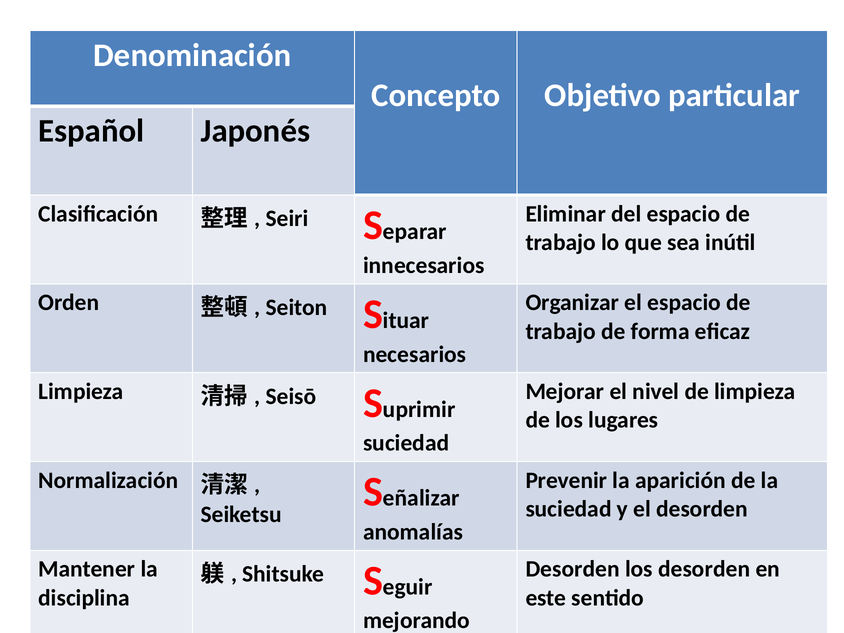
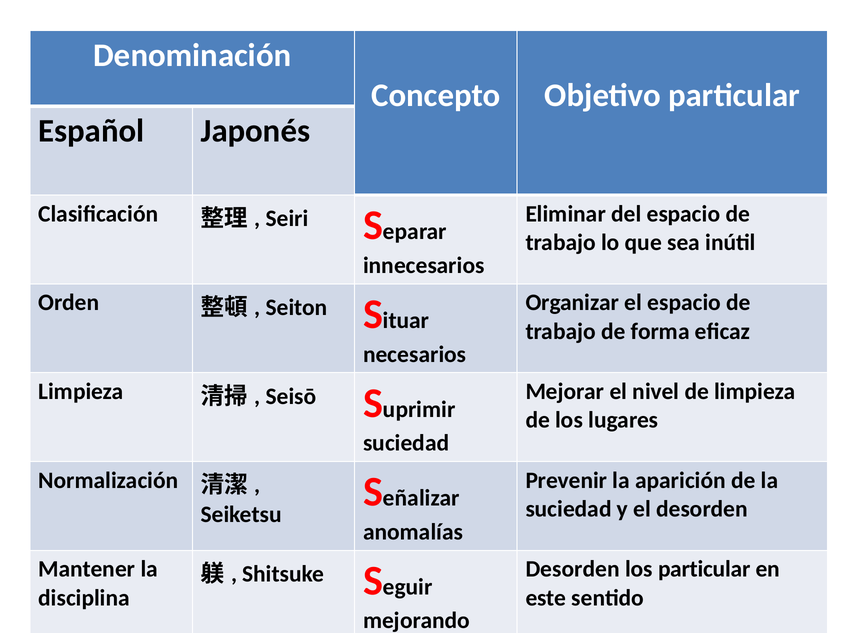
los desorden: desorden -> particular
